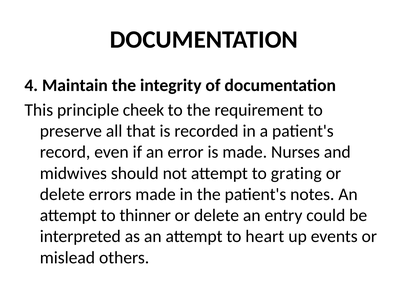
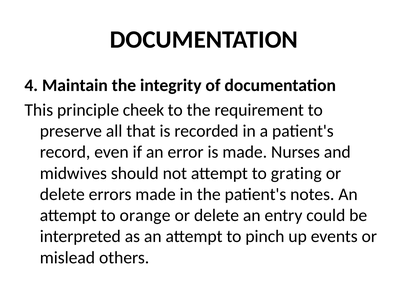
thinner: thinner -> orange
heart: heart -> pinch
